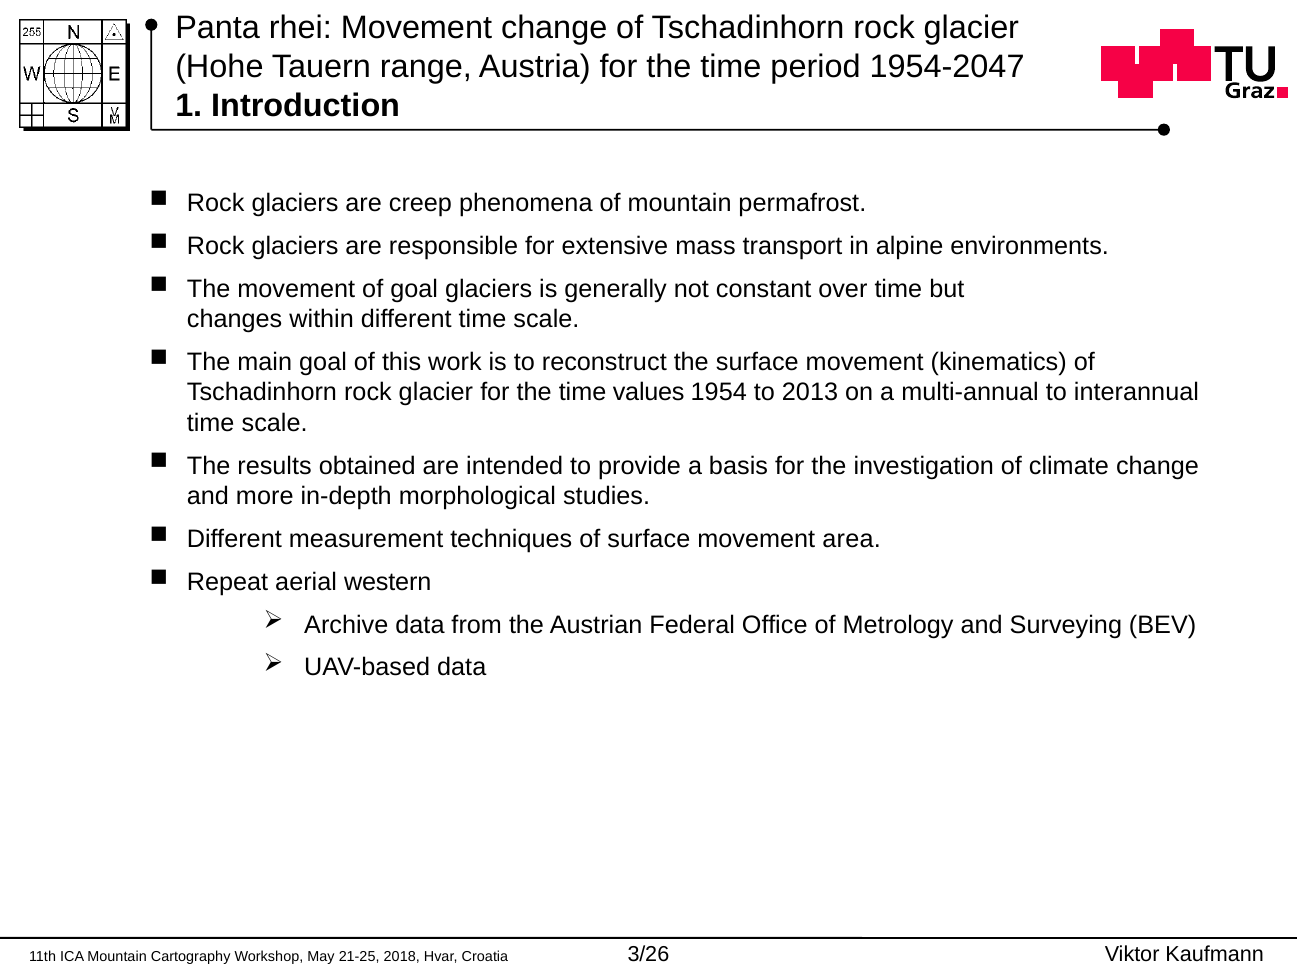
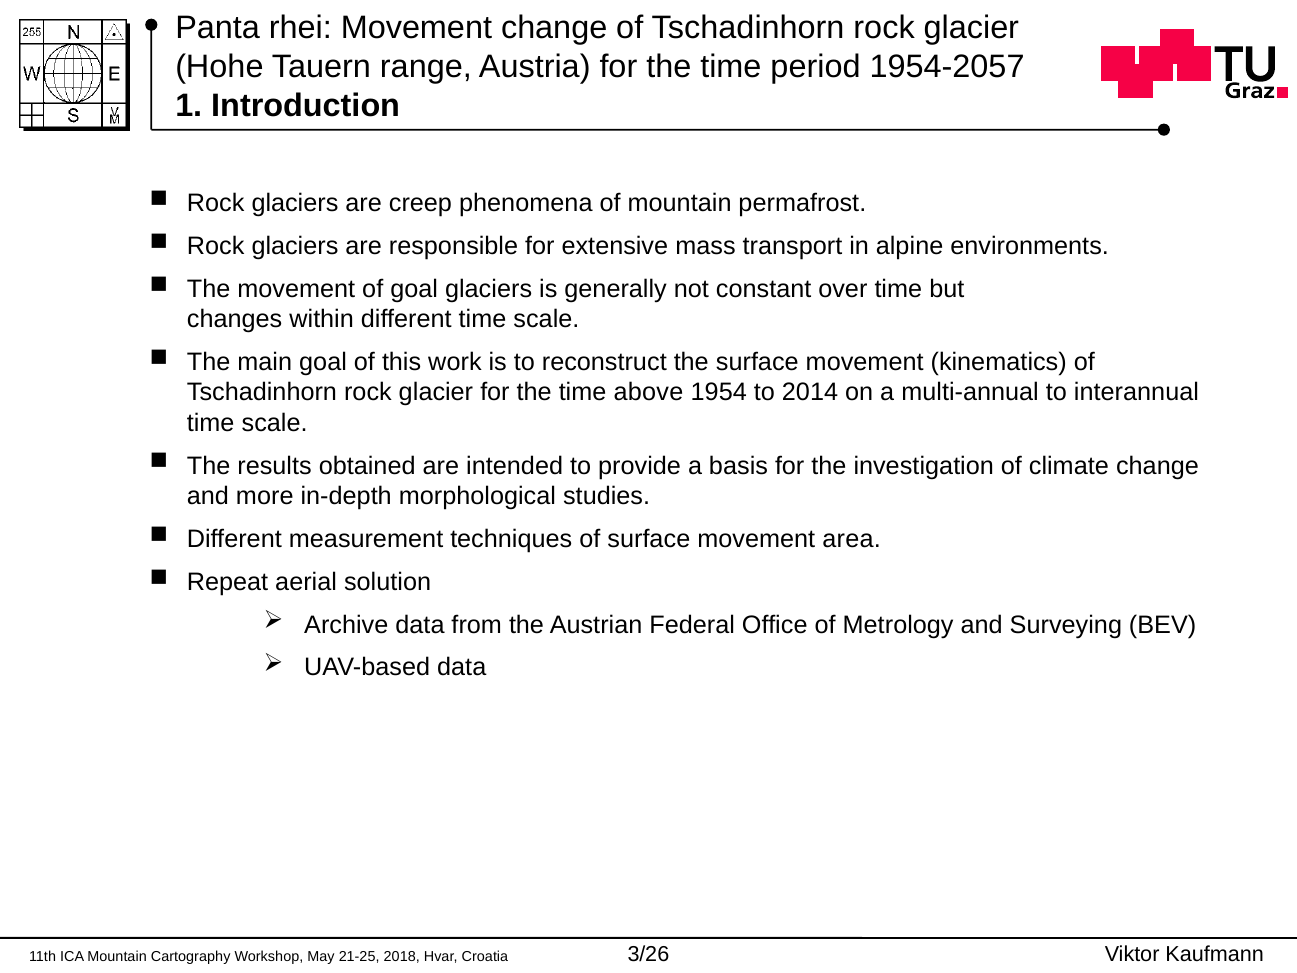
1954-2047: 1954-2047 -> 1954-2057
values: values -> above
2013: 2013 -> 2014
western: western -> solution
